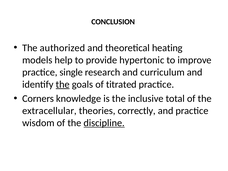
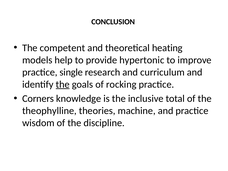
authorized: authorized -> competent
titrated: titrated -> rocking
extracellular: extracellular -> theophylline
correctly: correctly -> machine
discipline underline: present -> none
